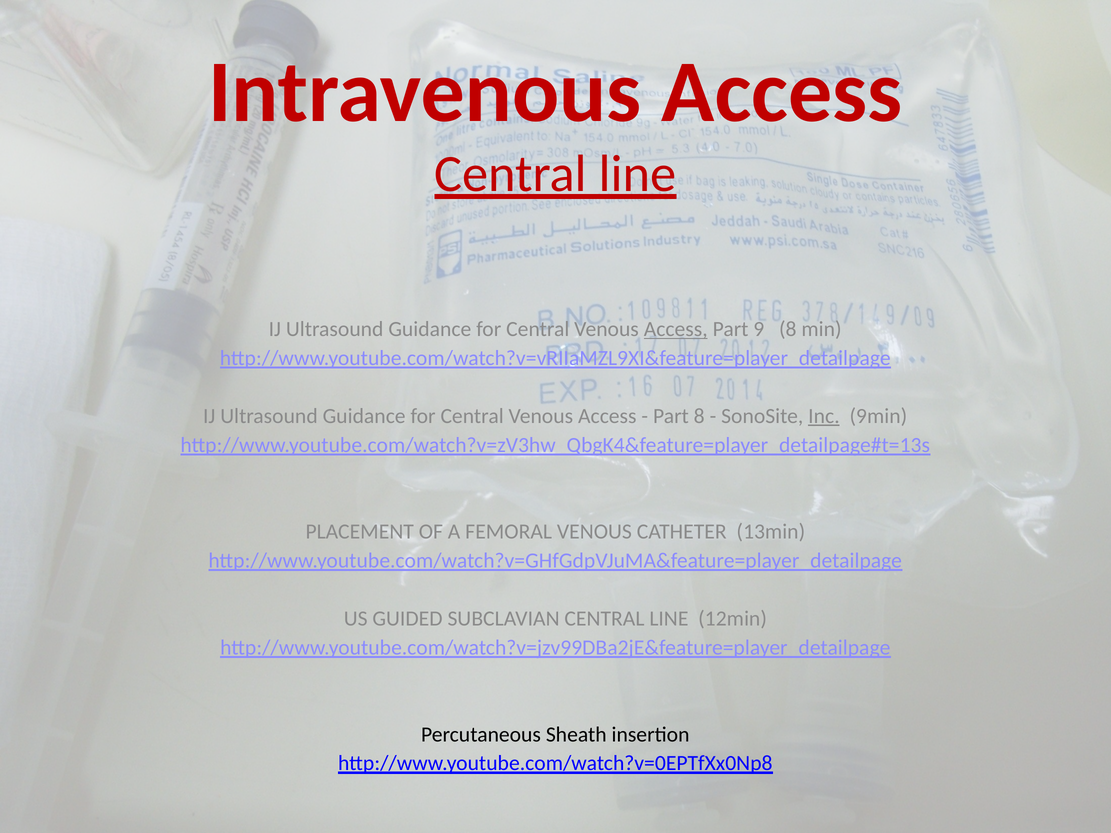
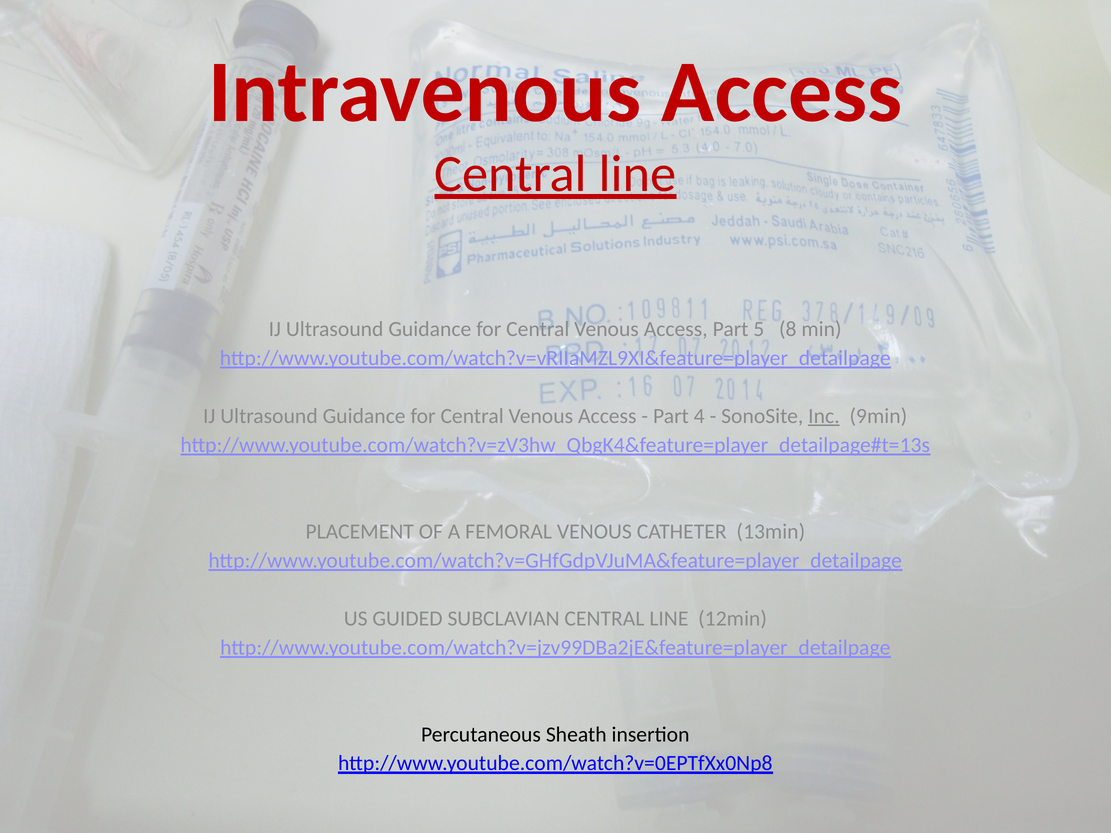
Access at (676, 329) underline: present -> none
9: 9 -> 5
Part 8: 8 -> 4
